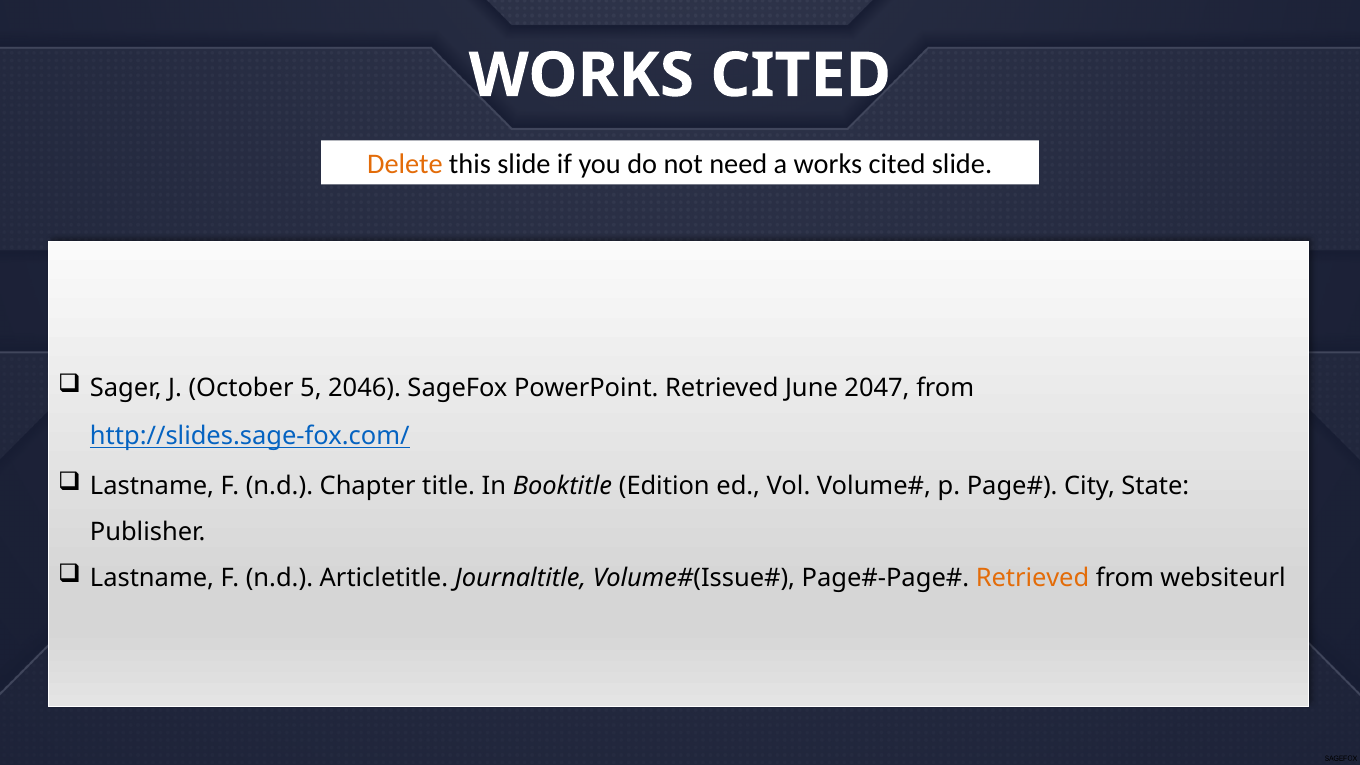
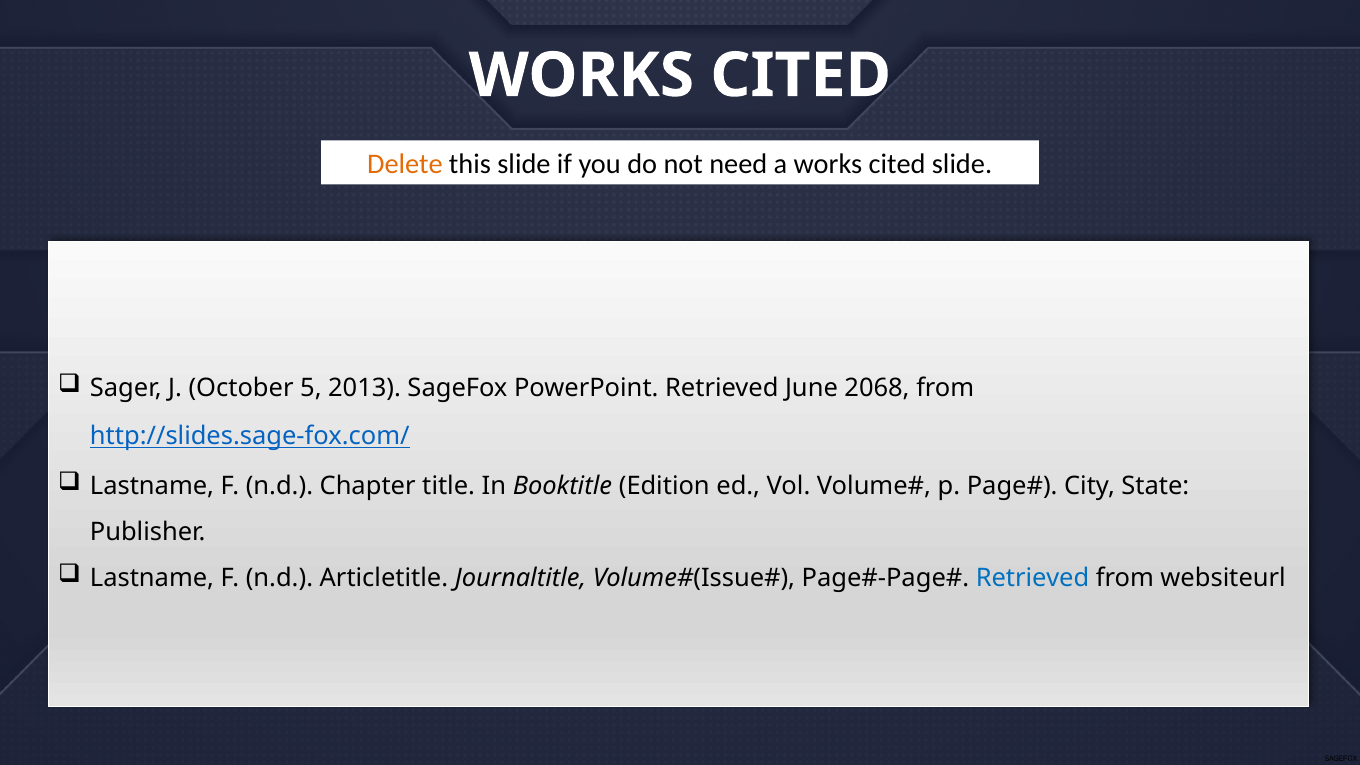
2046: 2046 -> 2013
2047: 2047 -> 2068
Retrieved at (1033, 578) colour: orange -> blue
